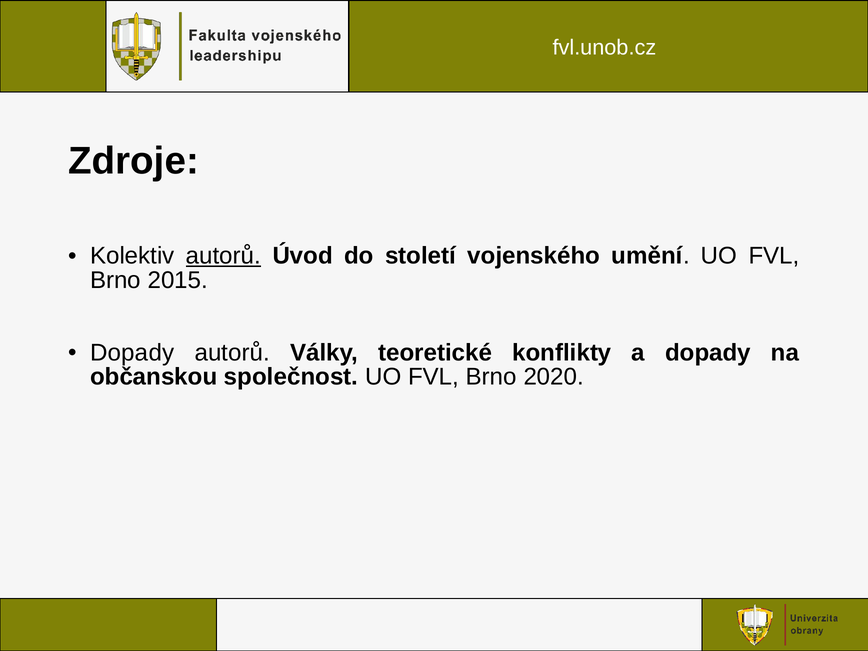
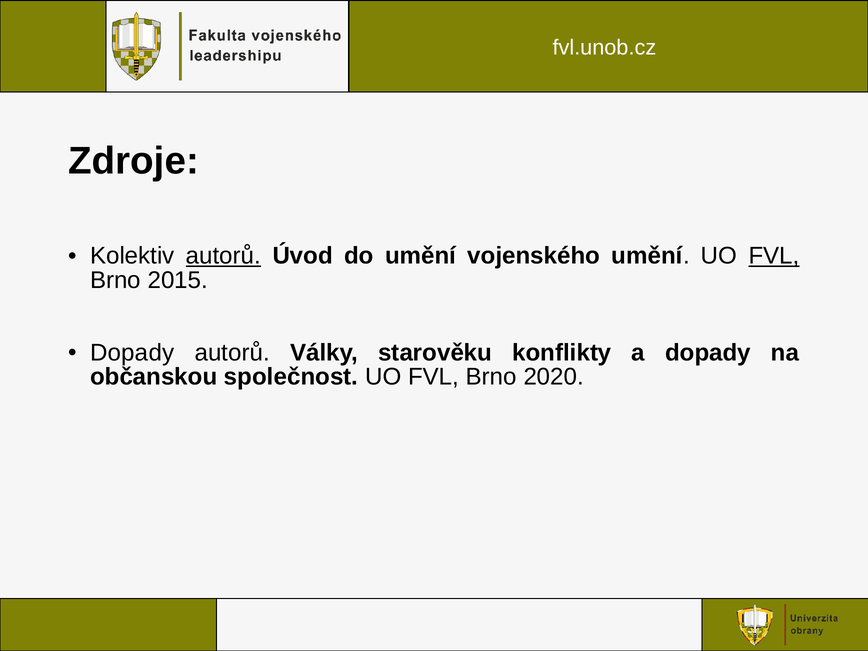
do století: století -> umění
FVL at (774, 256) underline: none -> present
teoretické: teoretické -> starověku
